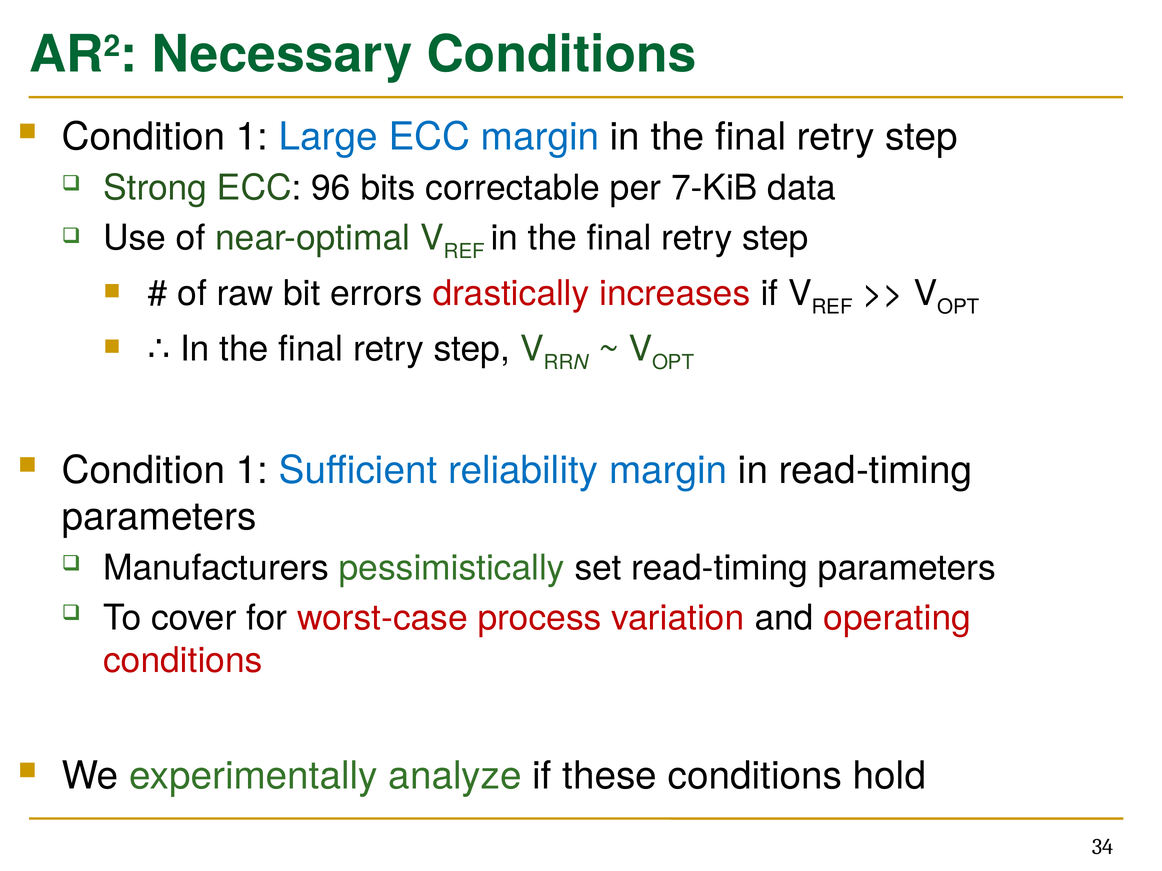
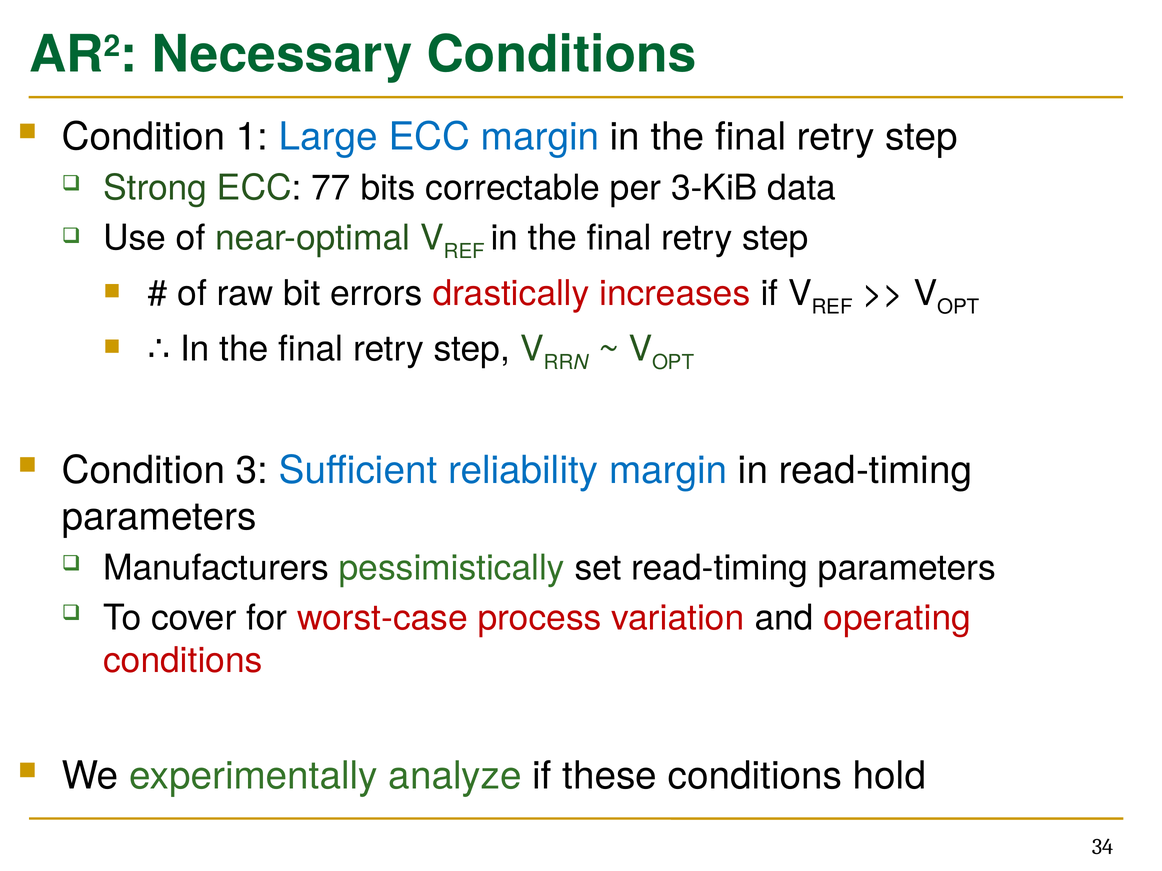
96: 96 -> 77
7-KiB: 7-KiB -> 3-KiB
1 at (252, 471): 1 -> 3
